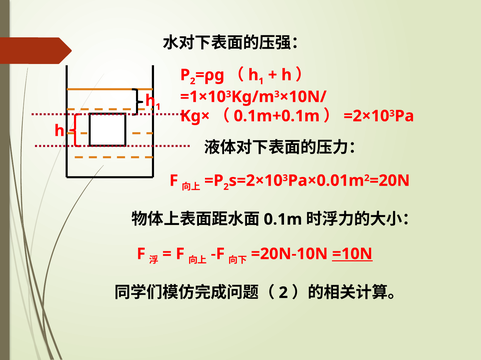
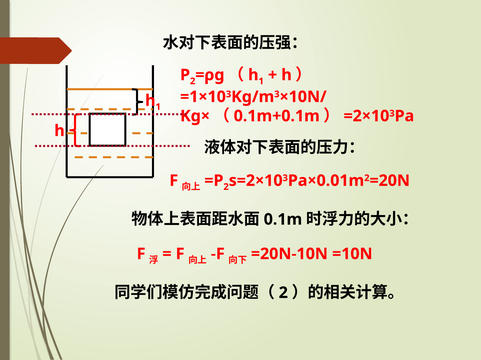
=10N underline: present -> none
